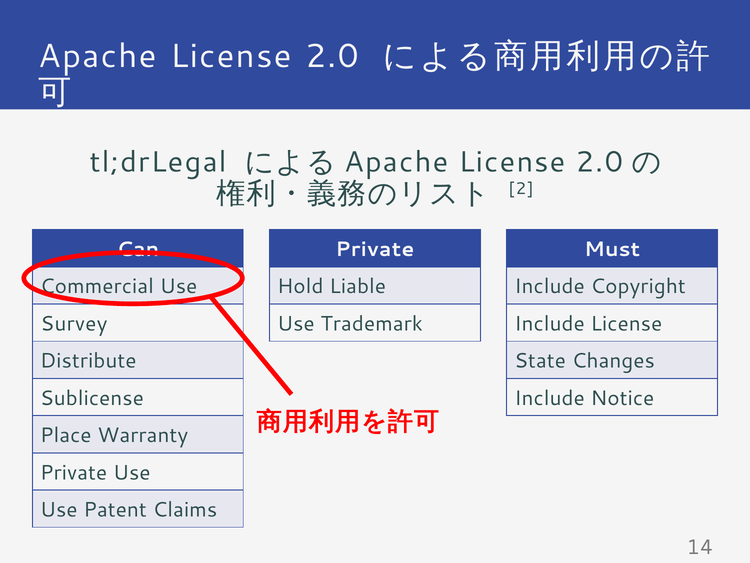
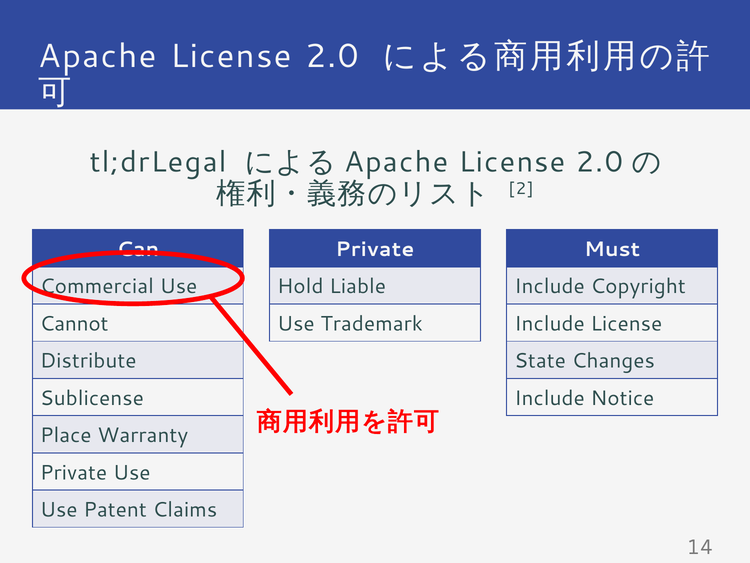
Survey: Survey -> Cannot
